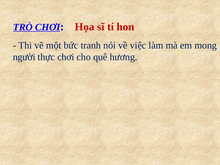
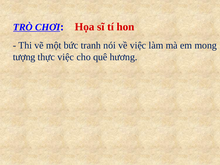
người: người -> tượng
thực chơi: chơi -> việc
